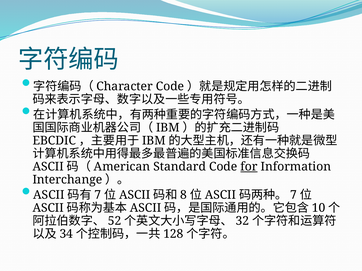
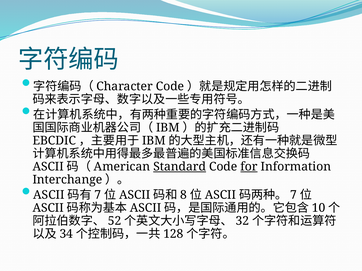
Standard underline: none -> present
